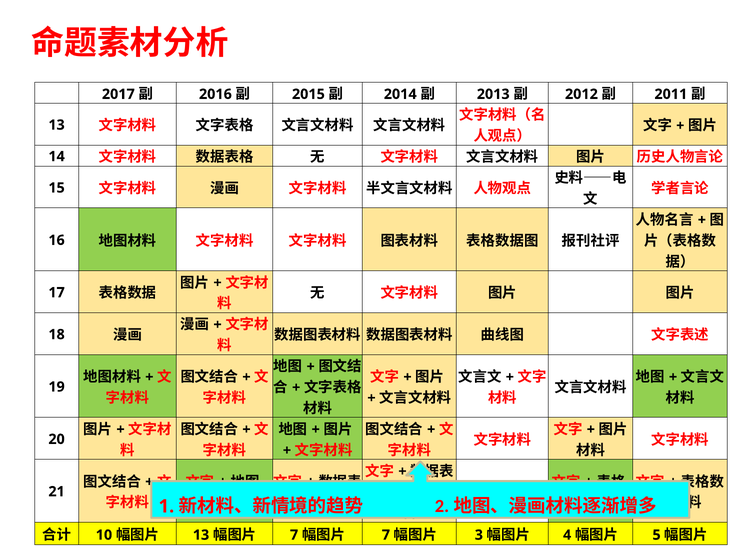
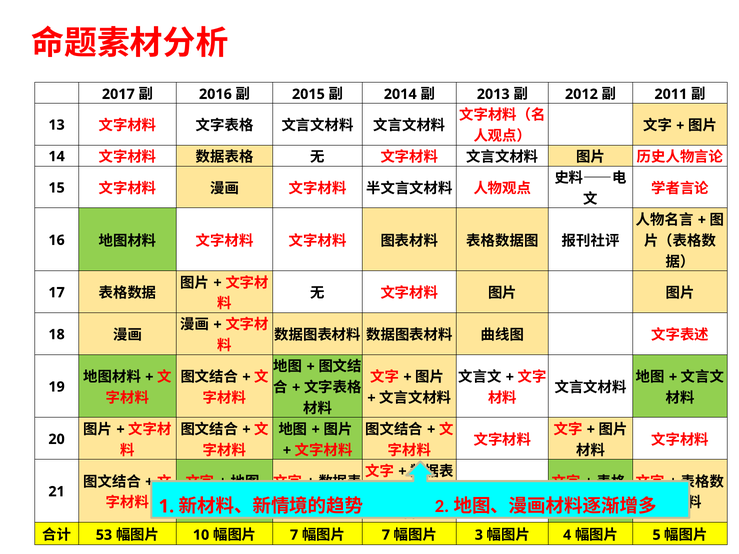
10: 10 -> 53
13 at (201, 535): 13 -> 10
